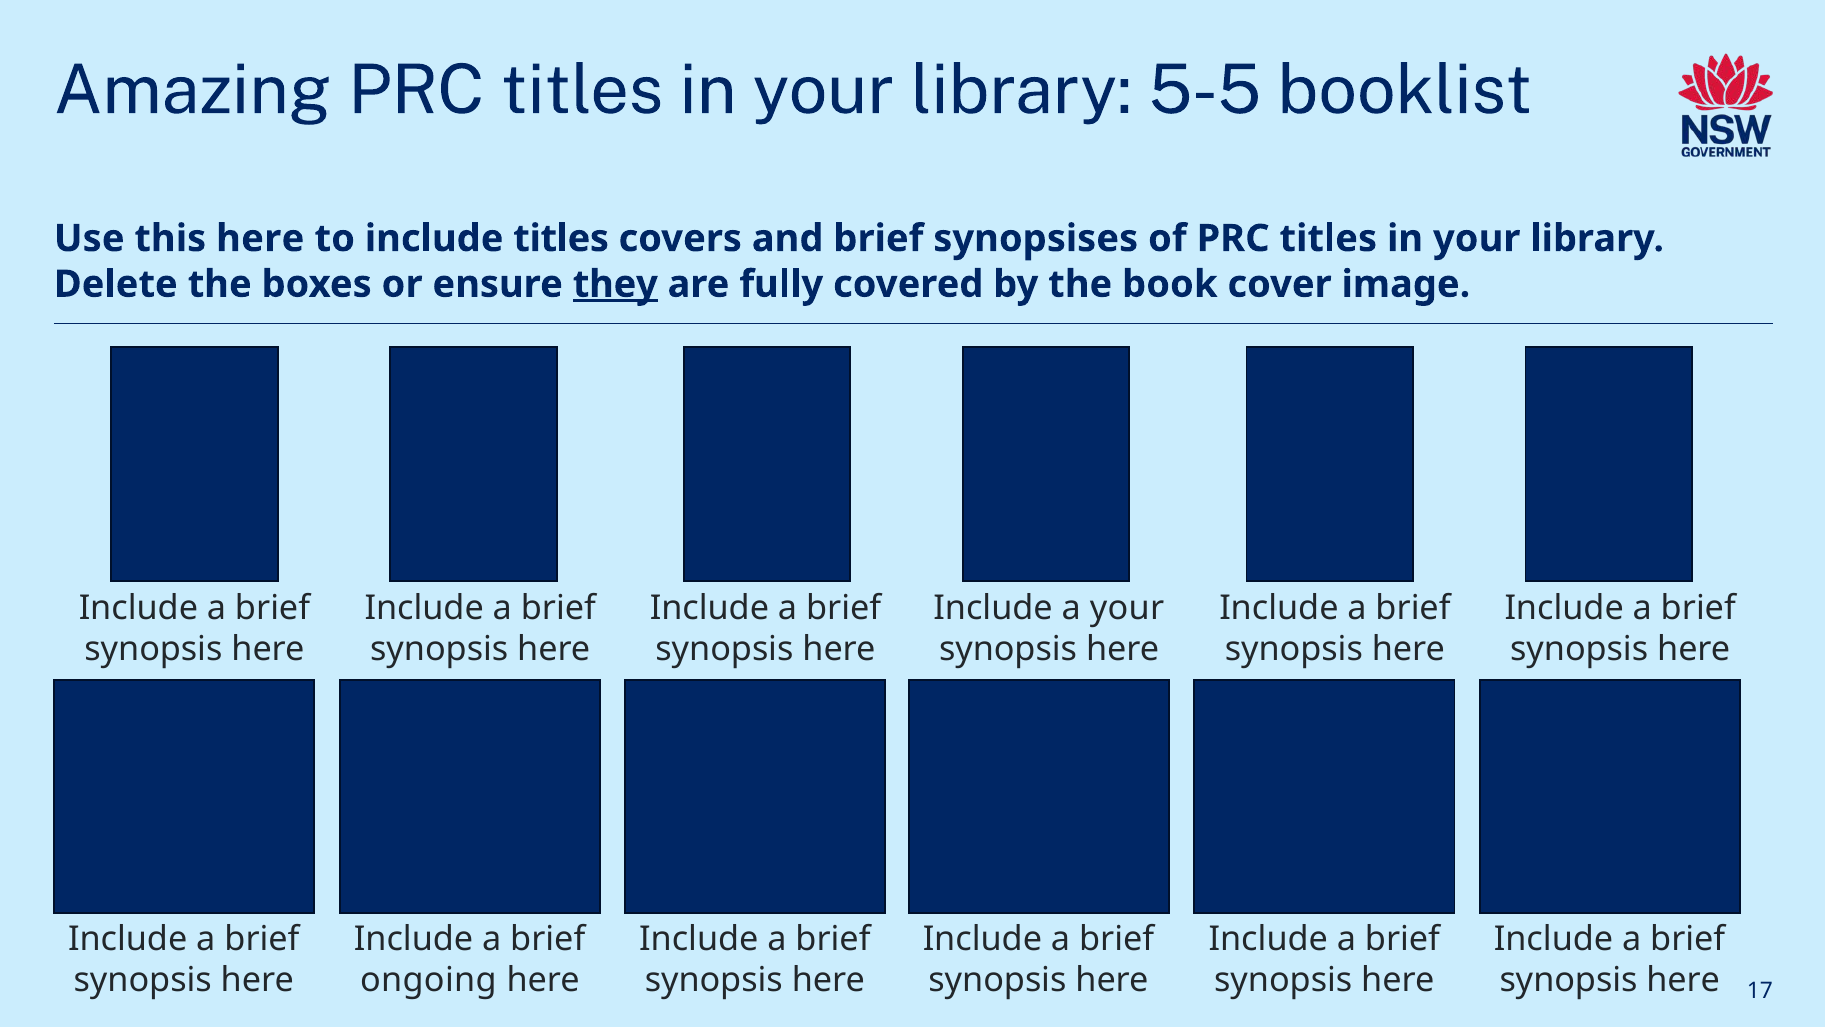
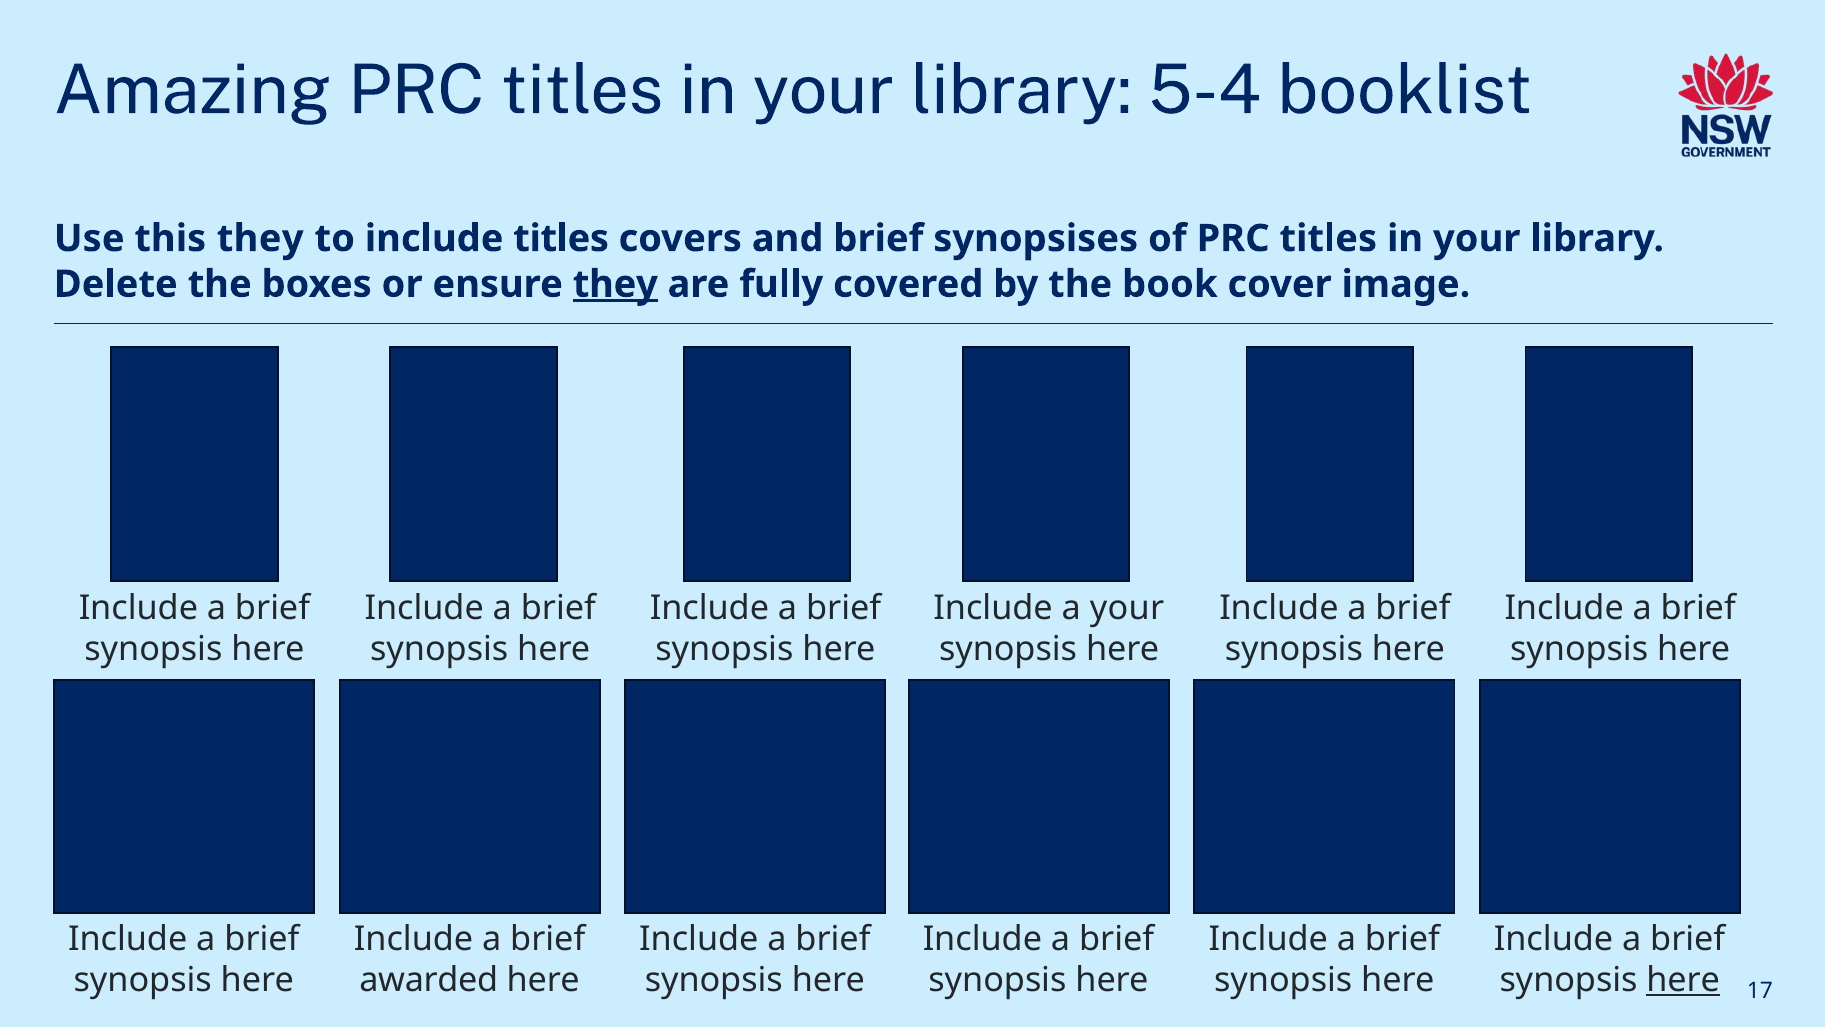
5-5: 5-5 -> 5-4
this here: here -> they
ongoing: ongoing -> awarded
here at (1683, 980) underline: none -> present
